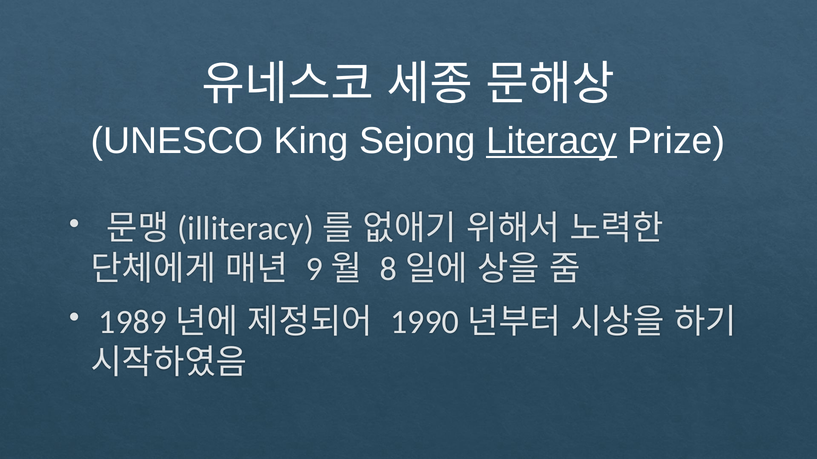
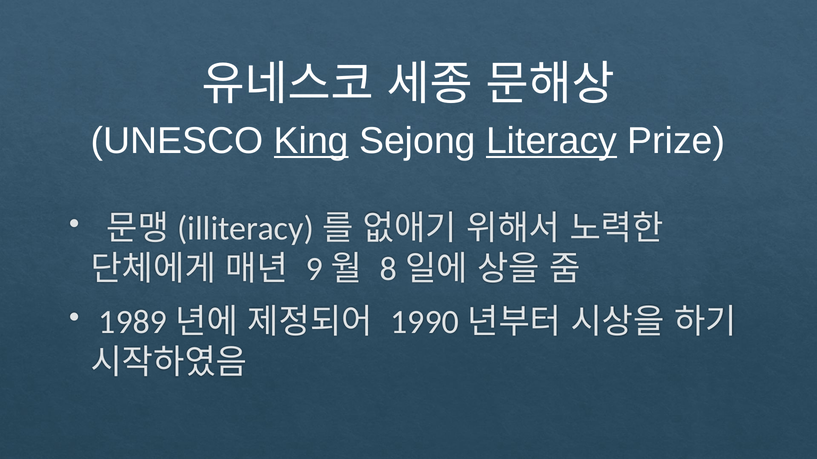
King underline: none -> present
